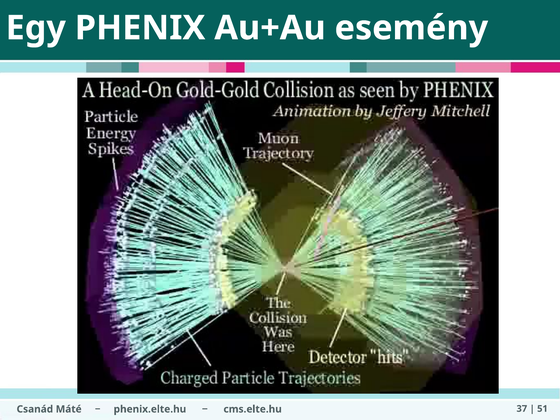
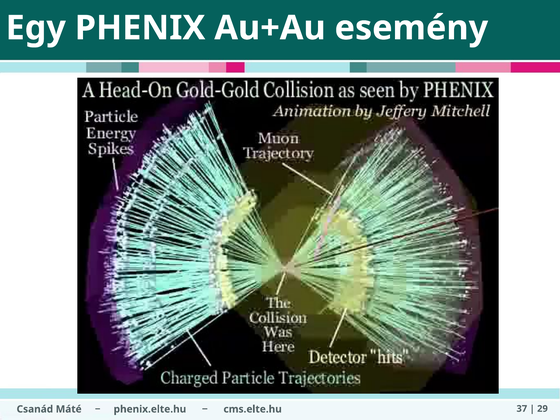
51: 51 -> 29
